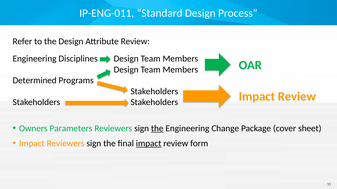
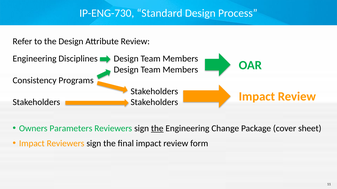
IP-ENG-011: IP-ENG-011 -> IP-ENG-730
Determined: Determined -> Consistency
impact at (149, 144) underline: present -> none
